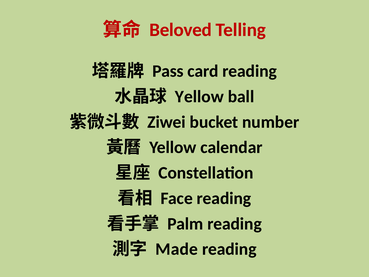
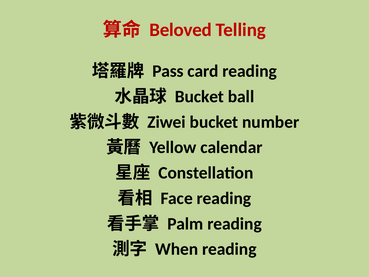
Yellow at (199, 97): Yellow -> Bucket
Made: Made -> When
